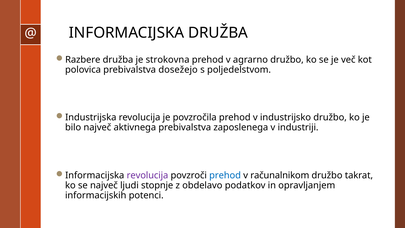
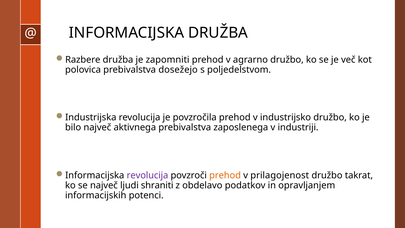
strokovna: strokovna -> zapomniti
prehod at (225, 175) colour: blue -> orange
računalnikom: računalnikom -> prilagojenost
stopnje: stopnje -> shraniti
